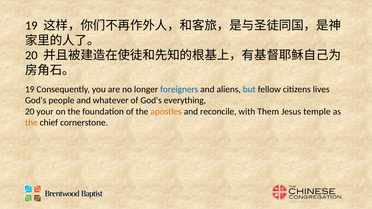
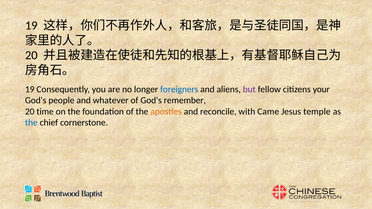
but colour: blue -> purple
lives: lives -> your
everything: everything -> remember
your: your -> time
Them: Them -> Came
the at (31, 123) colour: orange -> blue
